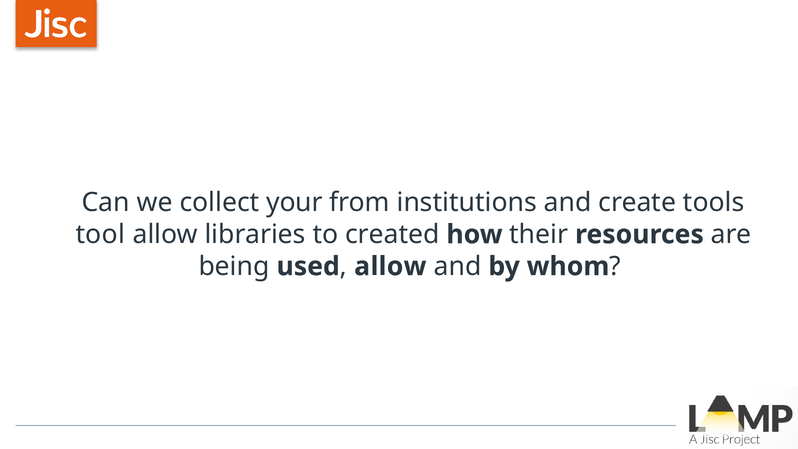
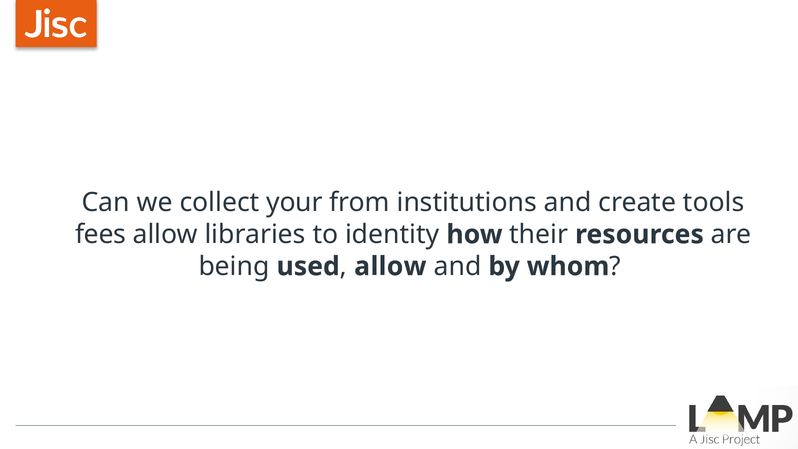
tool: tool -> fees
created: created -> identity
